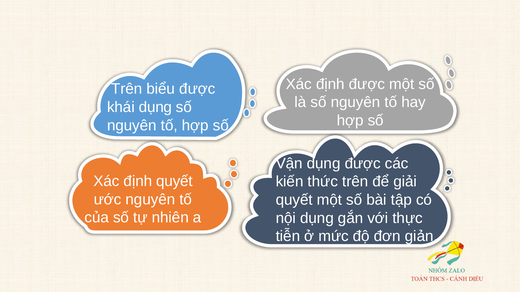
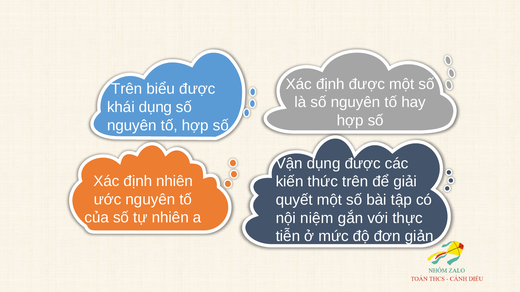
định quyết: quyết -> nhiên
nội dụng: dụng -> niệm
